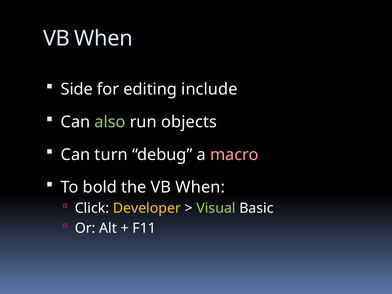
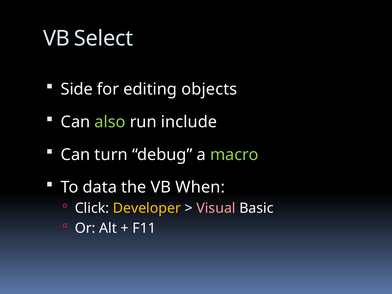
When at (104, 38): When -> Select
include: include -> objects
objects: objects -> include
macro colour: pink -> light green
bold: bold -> data
Visual colour: light green -> pink
